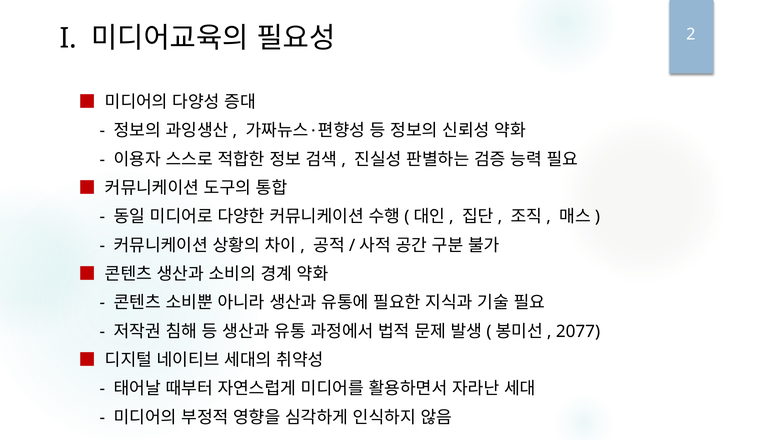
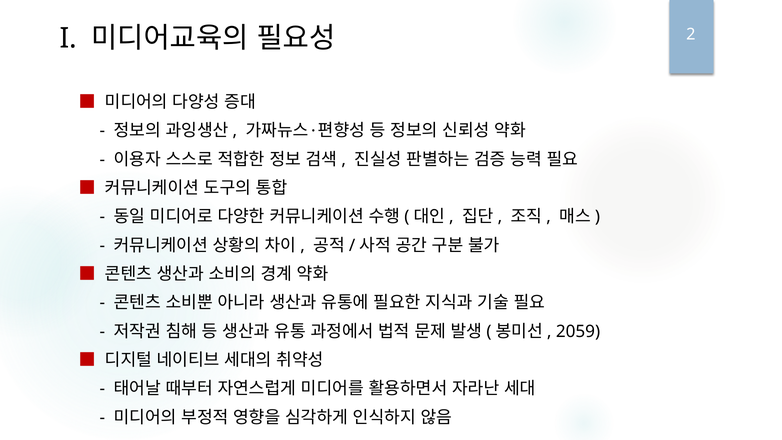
2077: 2077 -> 2059
